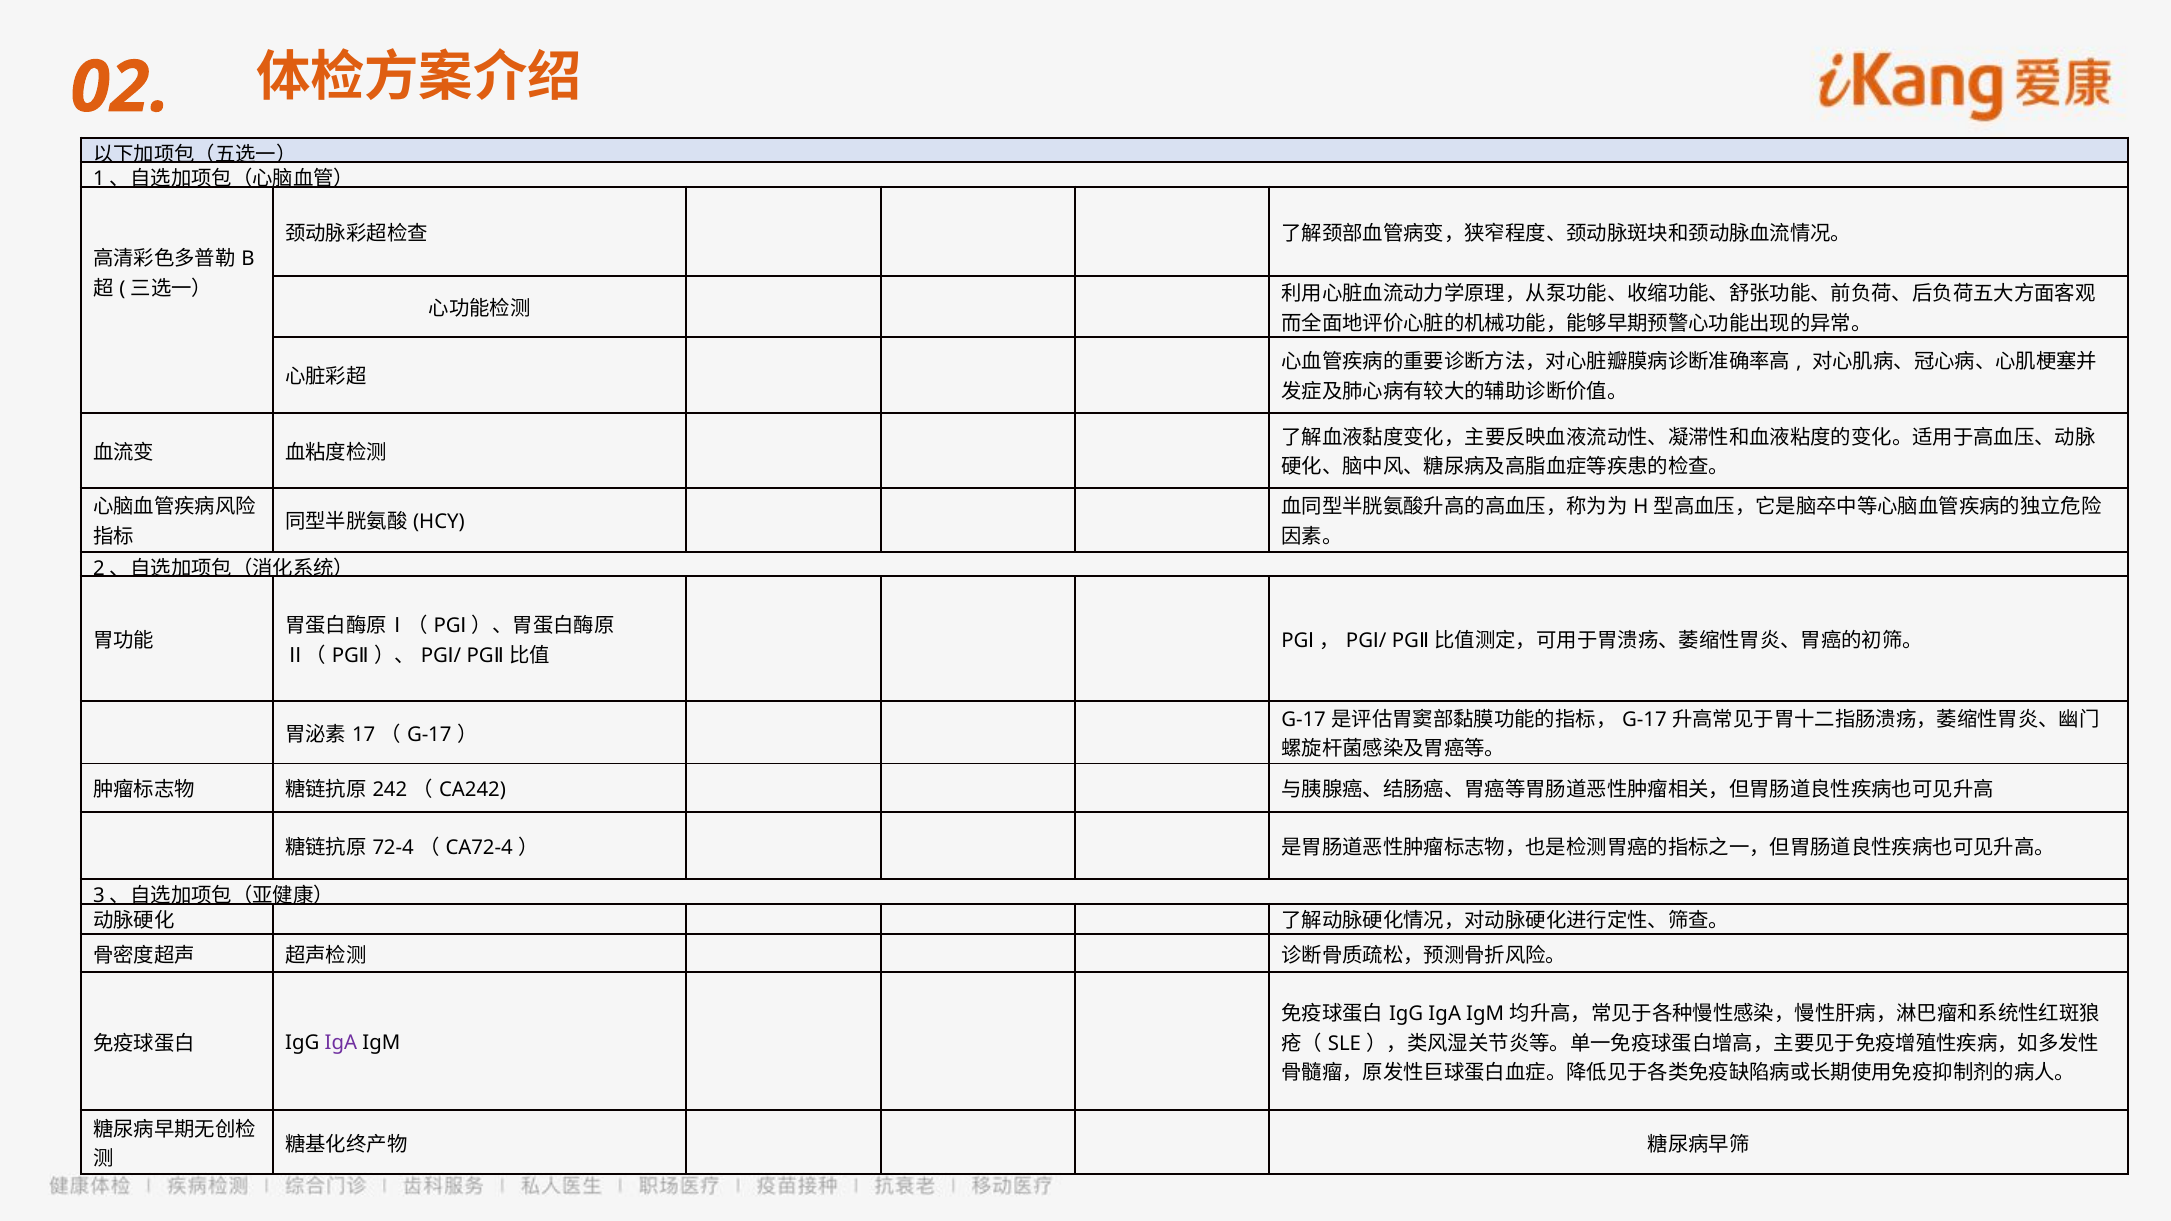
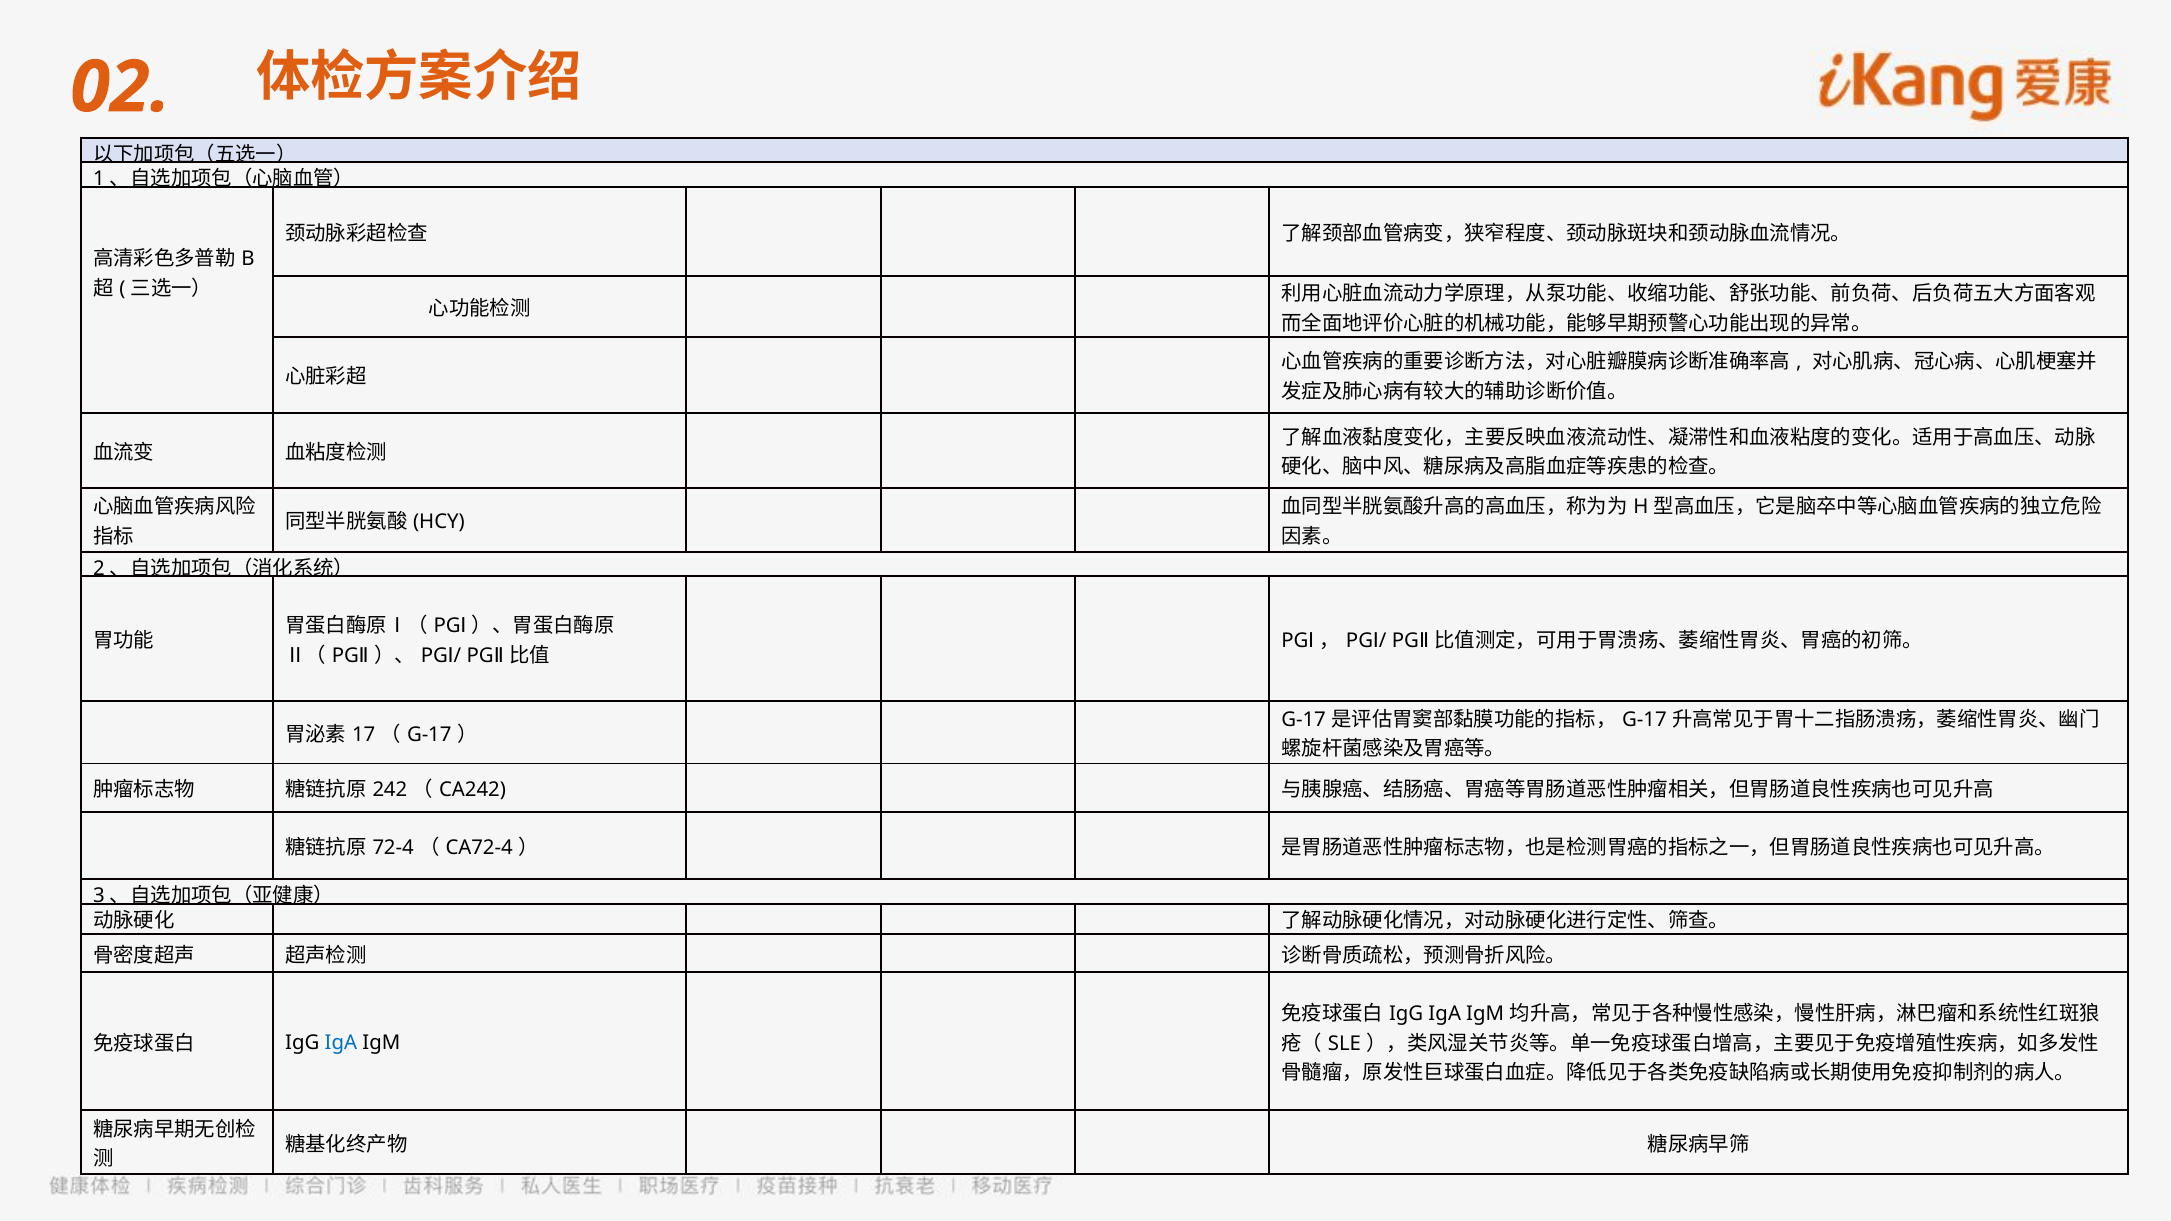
IgA at (341, 1043) colour: purple -> blue
